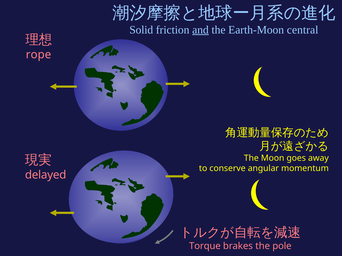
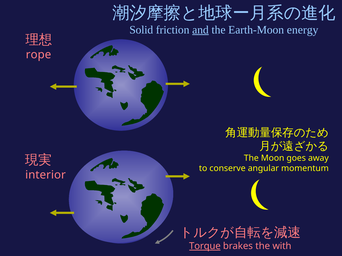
central: central -> energy
delayed: delayed -> interior
Torque underline: none -> present
pole: pole -> with
